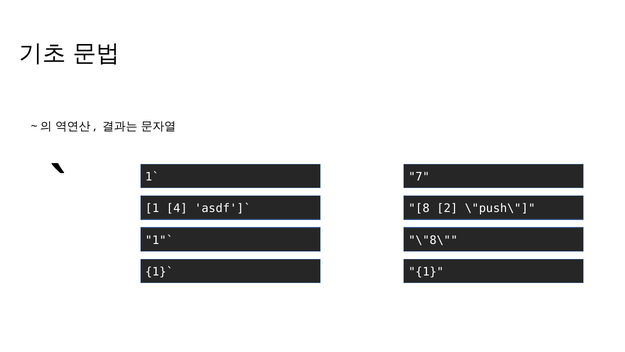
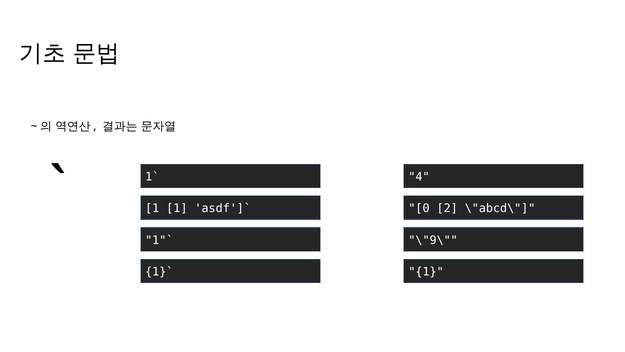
7: 7 -> 4
1 4: 4 -> 1
8: 8 -> 0
\"push\: \"push\ -> \"abcd\
\"8\: \"8\ -> \"9\
